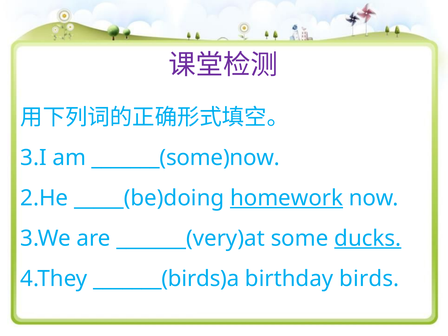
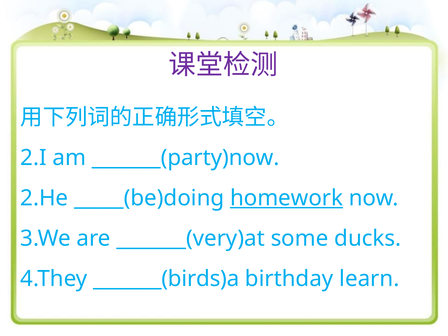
3.I: 3.I -> 2.I
_______(some)now: _______(some)now -> _______(party)now
ducks underline: present -> none
birds: birds -> learn
